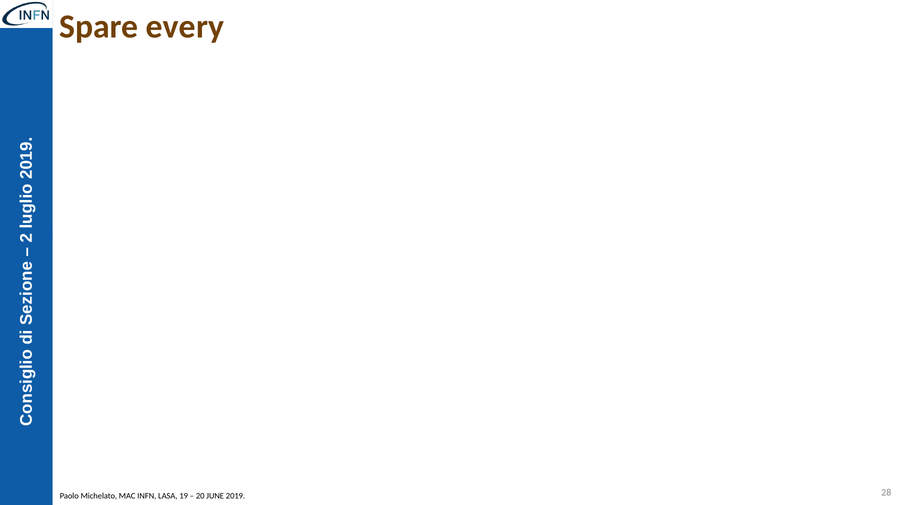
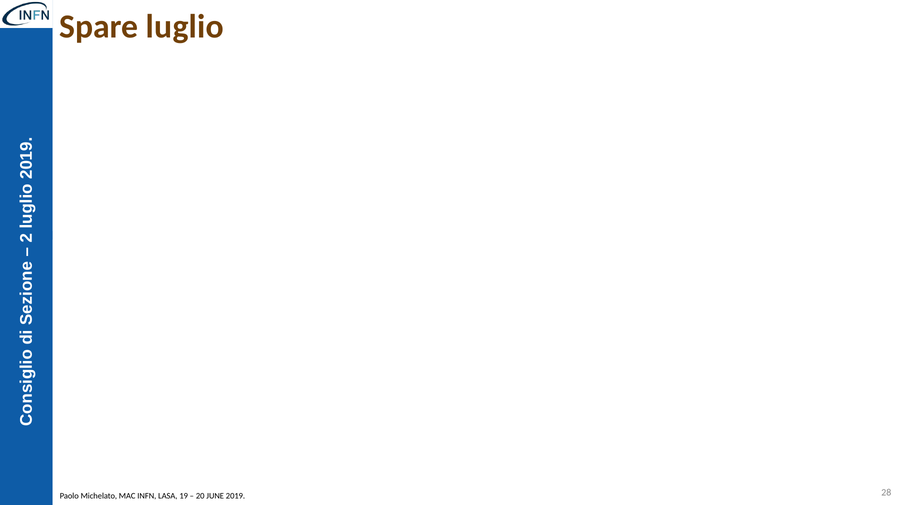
every: every -> luglio
